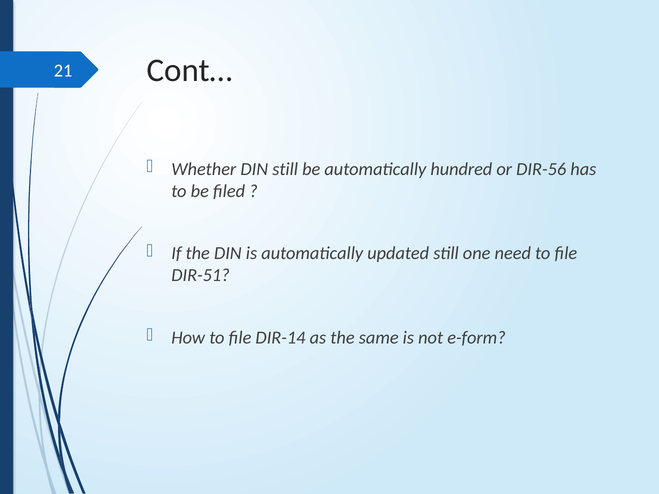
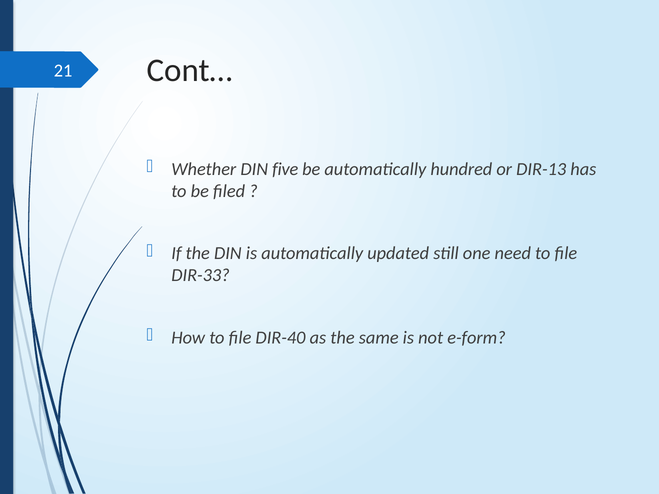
DIN still: still -> five
DIR-56: DIR-56 -> DIR-13
DIR-51: DIR-51 -> DIR-33
DIR-14: DIR-14 -> DIR-40
